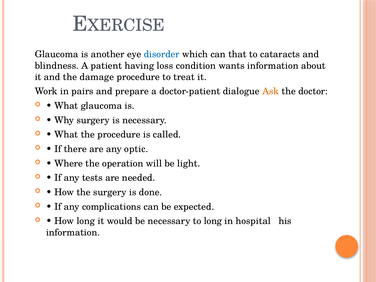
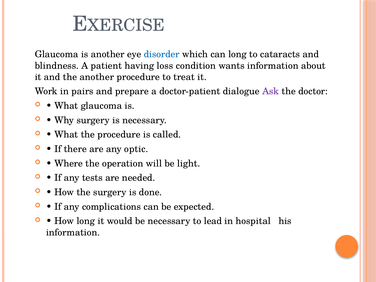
can that: that -> long
the damage: damage -> another
Ask colour: orange -> purple
to long: long -> lead
